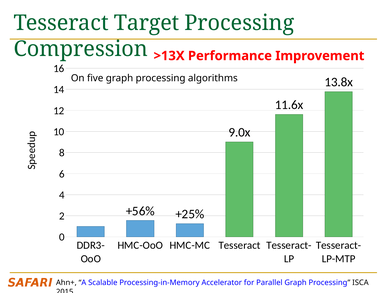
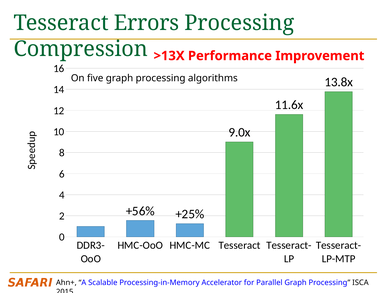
Target: Target -> Errors
